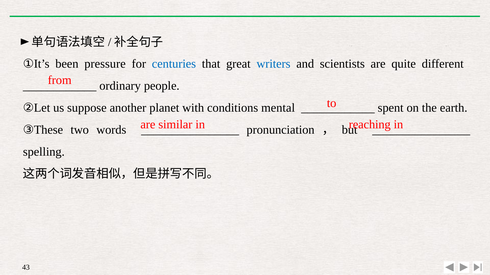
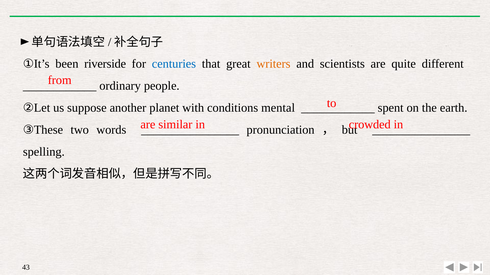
pressure: pressure -> riverside
writers colour: blue -> orange
reaching: reaching -> crowded
